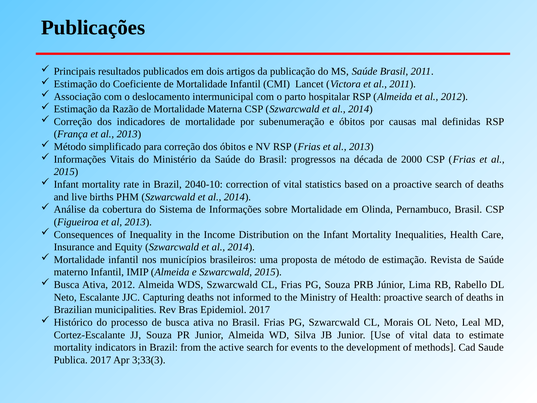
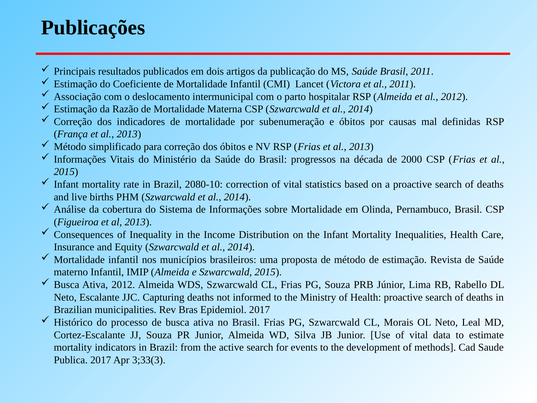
2040-10: 2040-10 -> 2080-10
